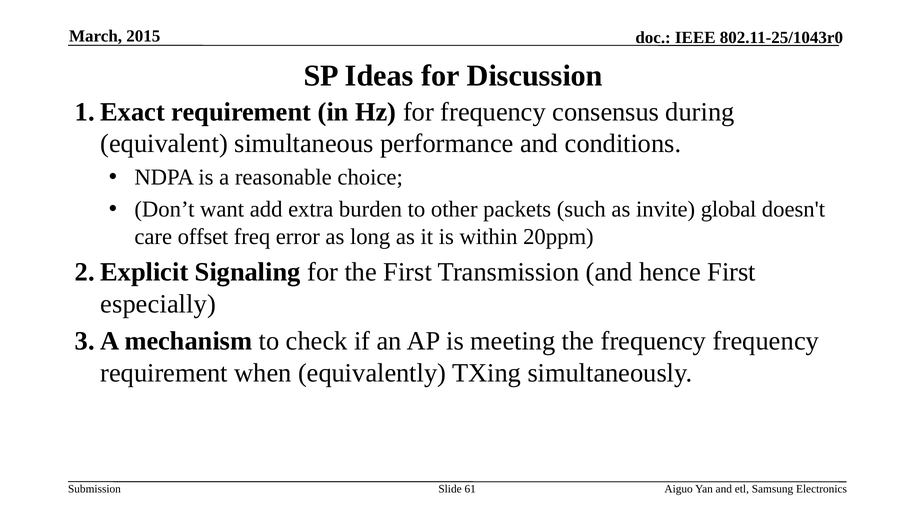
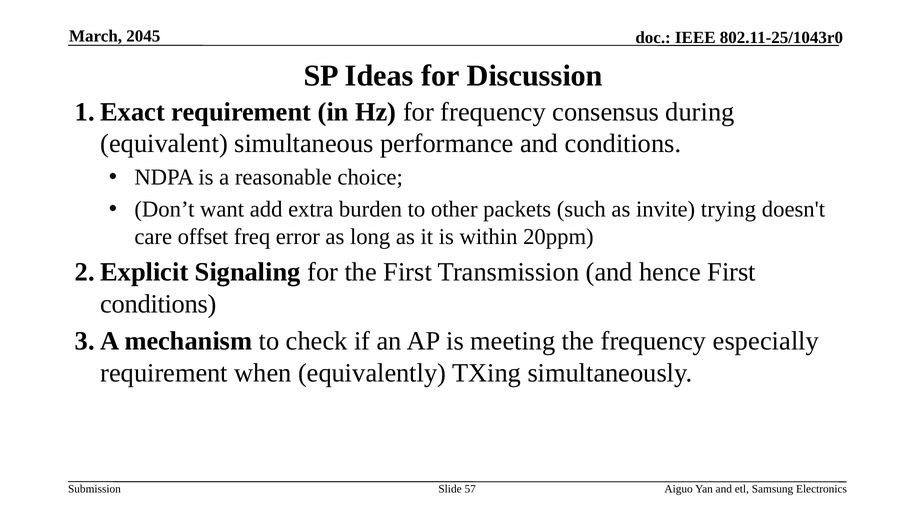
2015: 2015 -> 2045
global: global -> trying
especially at (158, 304): especially -> conditions
frequency frequency: frequency -> especially
61: 61 -> 57
